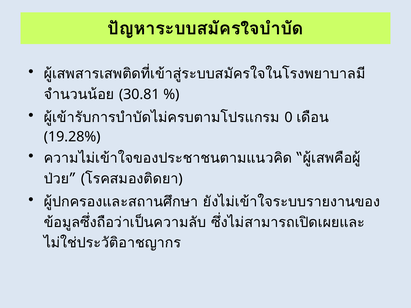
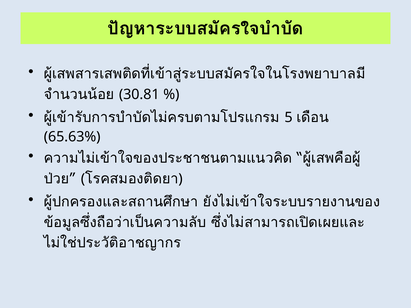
0: 0 -> 5
19.28%: 19.28% -> 65.63%
